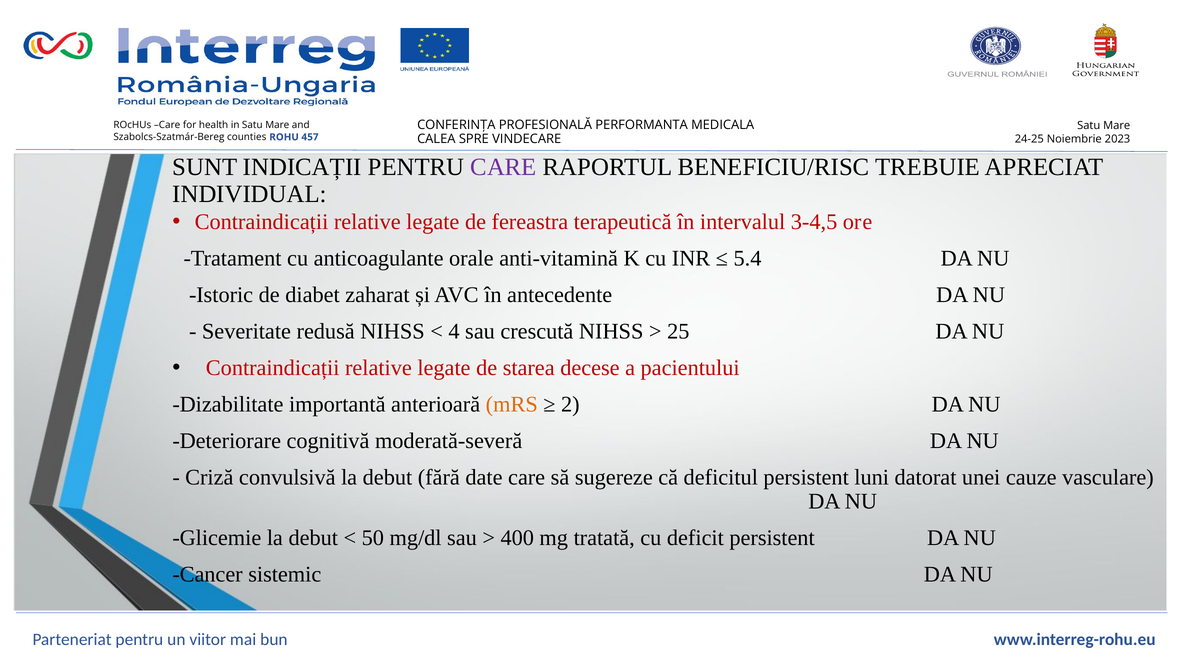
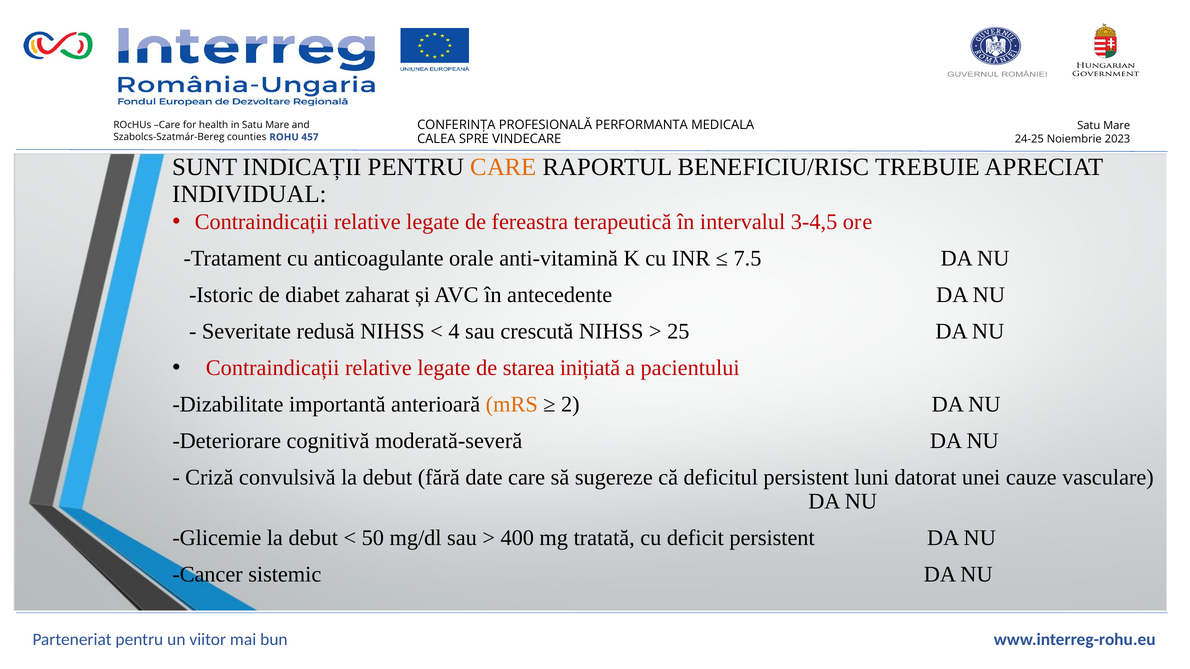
CARE at (504, 167) colour: purple -> orange
5.4: 5.4 -> 7.5
decese: decese -> inițiată
